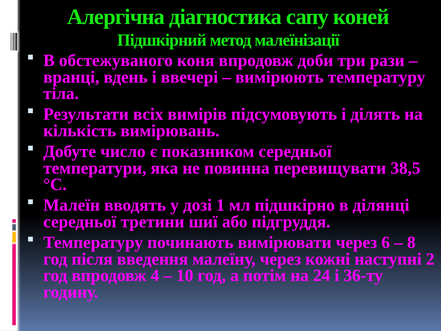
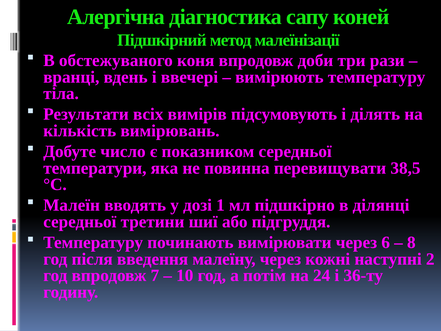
4: 4 -> 7
